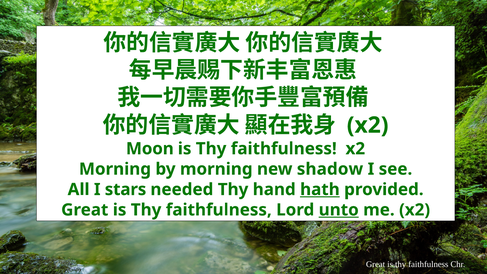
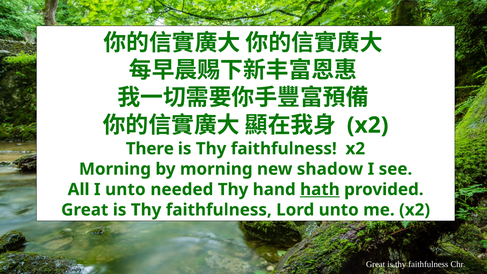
Moon: Moon -> There
I stars: stars -> unto
unto at (339, 210) underline: present -> none
